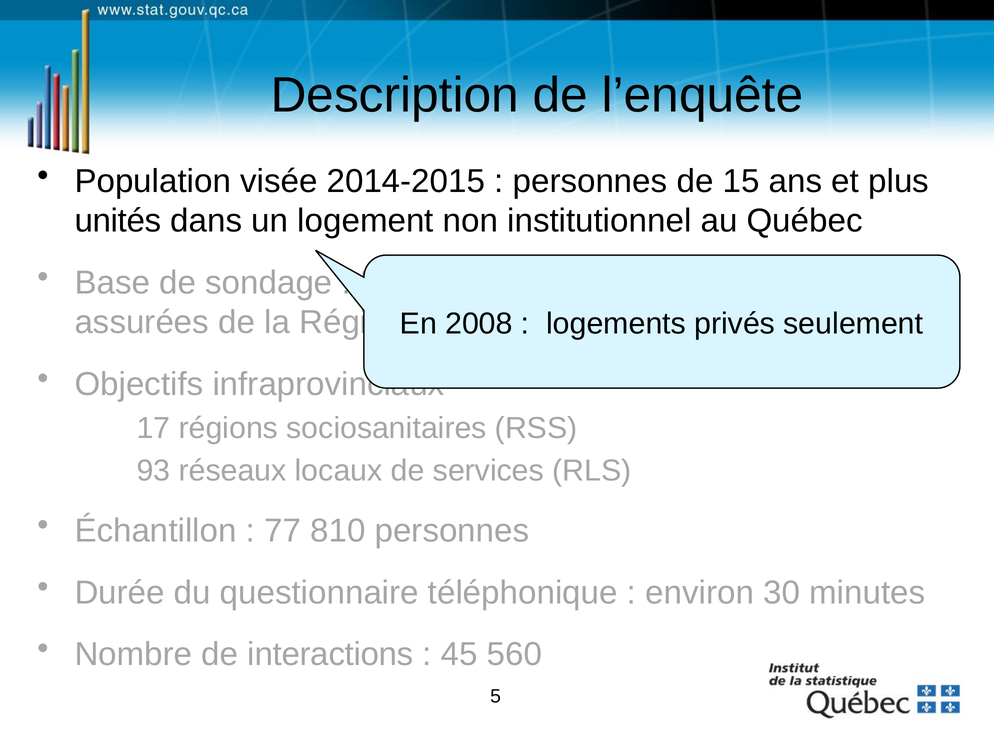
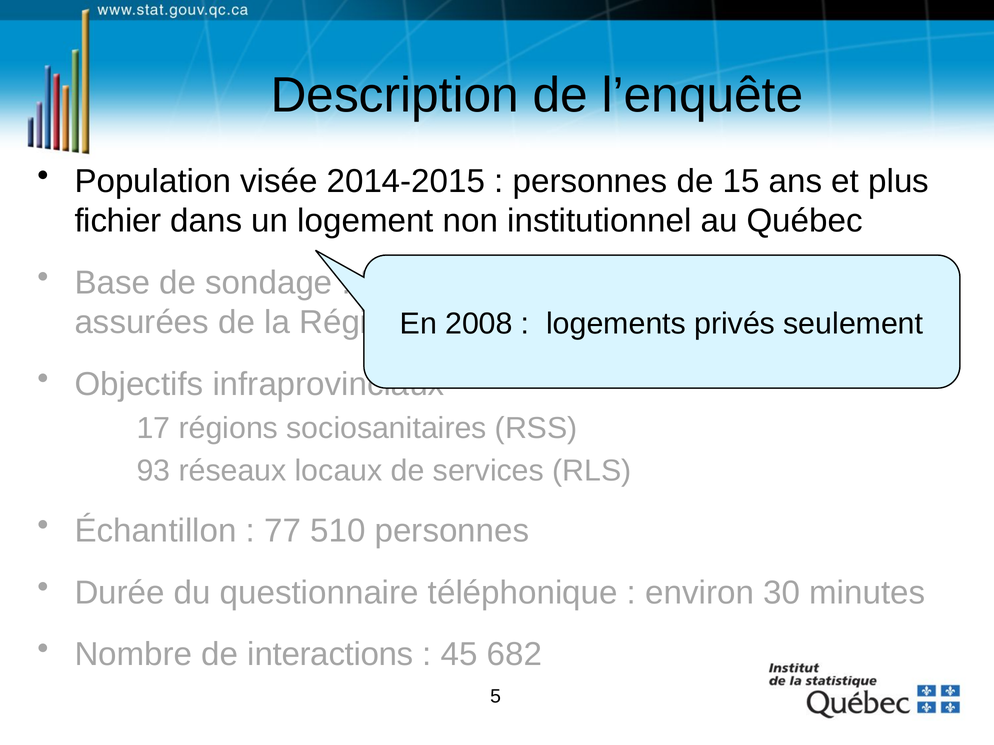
unités at (118, 221): unités -> fichier
810: 810 -> 510
560: 560 -> 682
